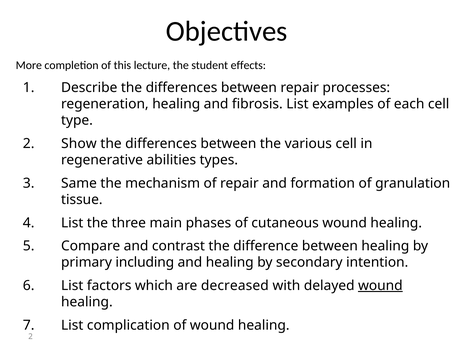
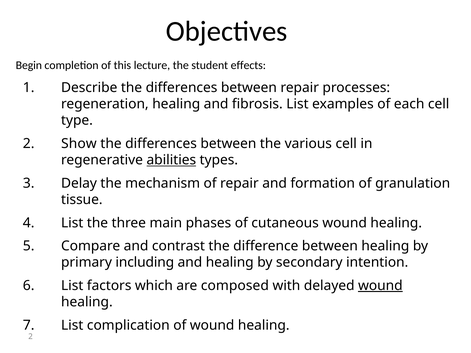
More: More -> Begin
abilities underline: none -> present
Same: Same -> Delay
decreased: decreased -> composed
